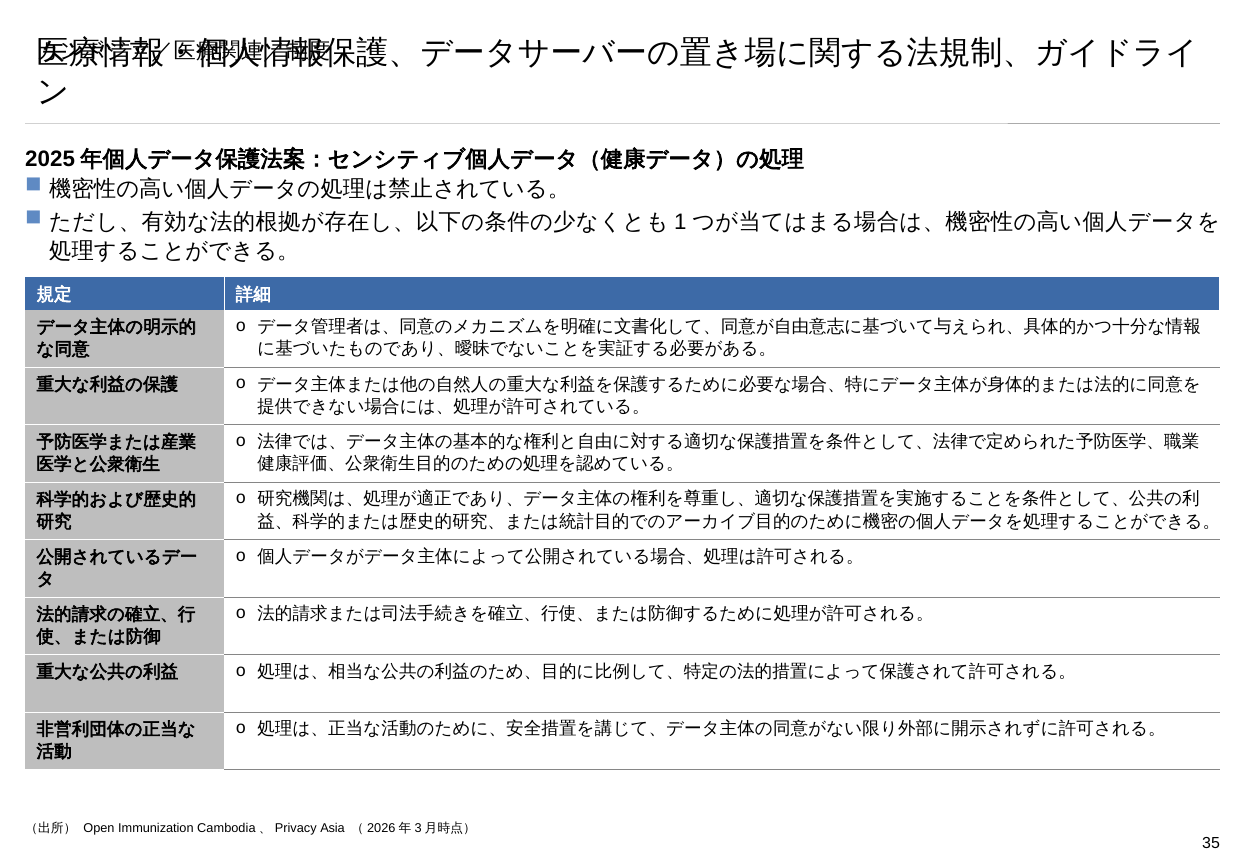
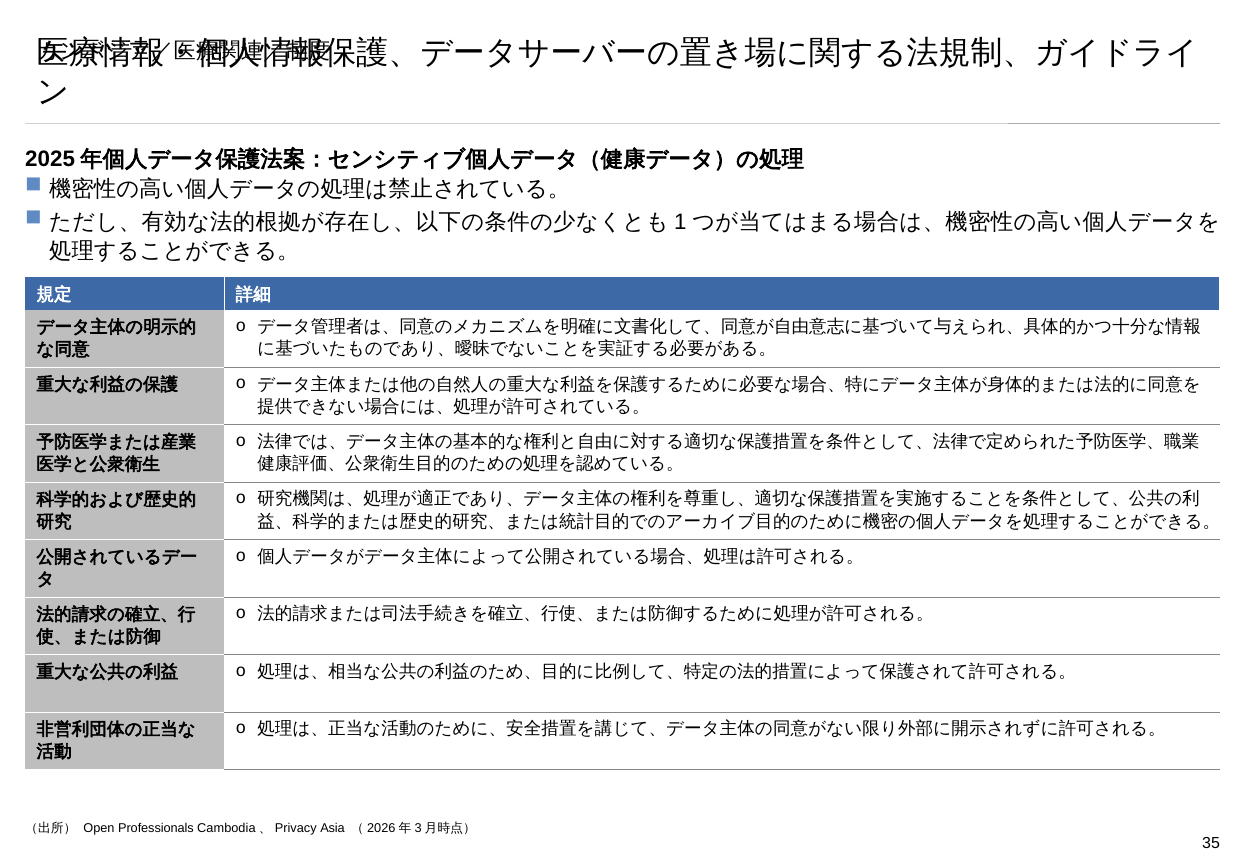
Immunization: Immunization -> Professionals
